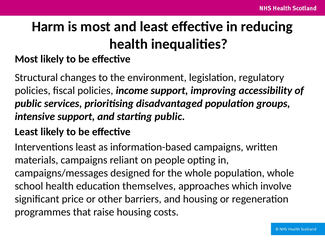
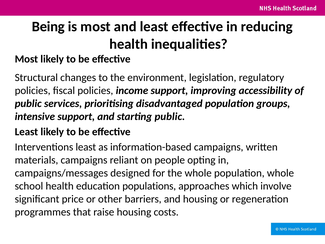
Harm: Harm -> Being
themselves: themselves -> populations
